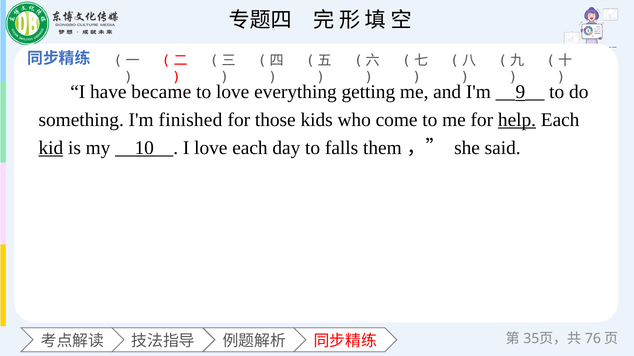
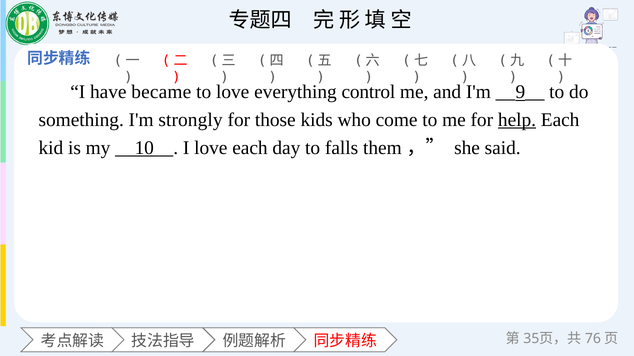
getting: getting -> control
finished: finished -> strongly
kid underline: present -> none
